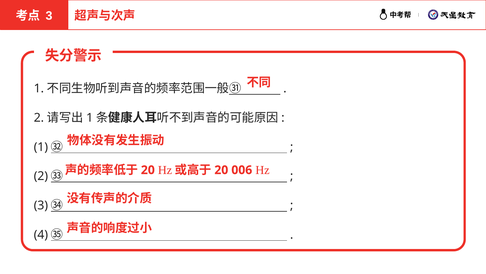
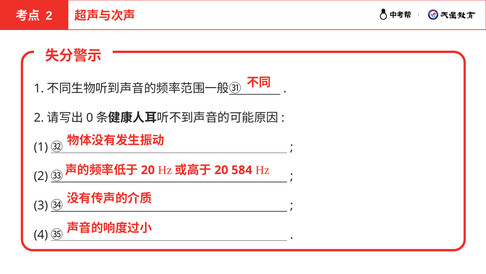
3 at (49, 16): 3 -> 2
1 at (90, 117): 1 -> 0
006: 006 -> 584
